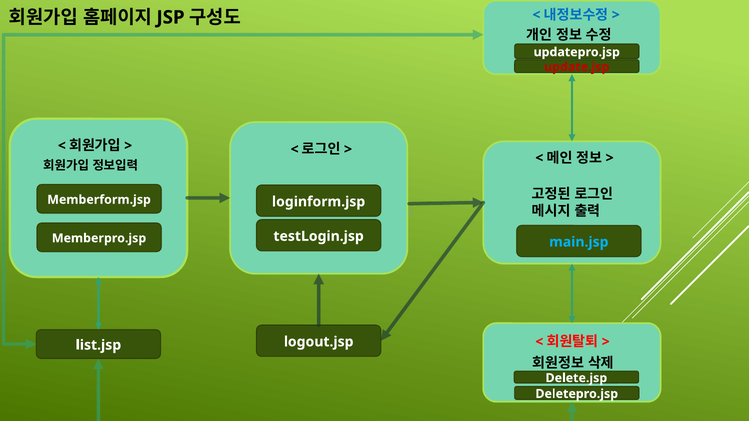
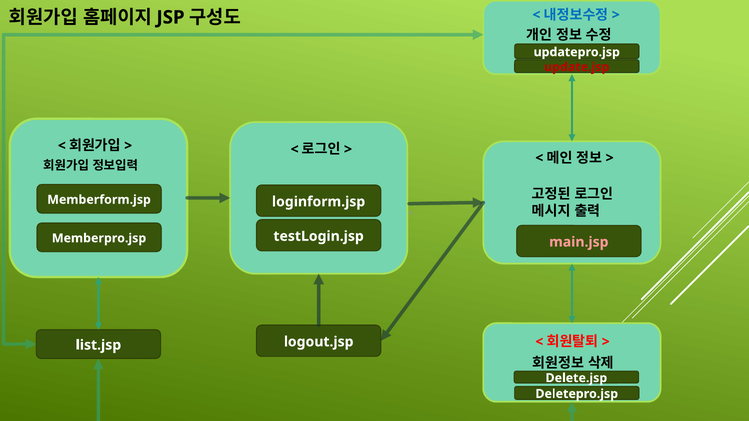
main.jsp colour: light blue -> pink
